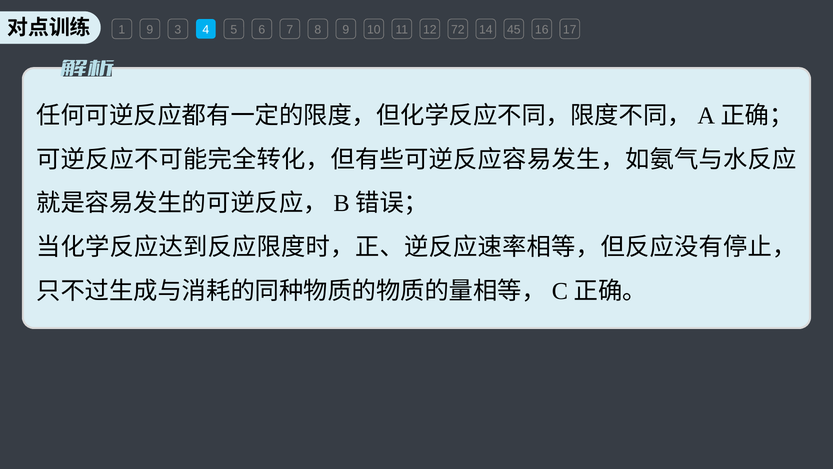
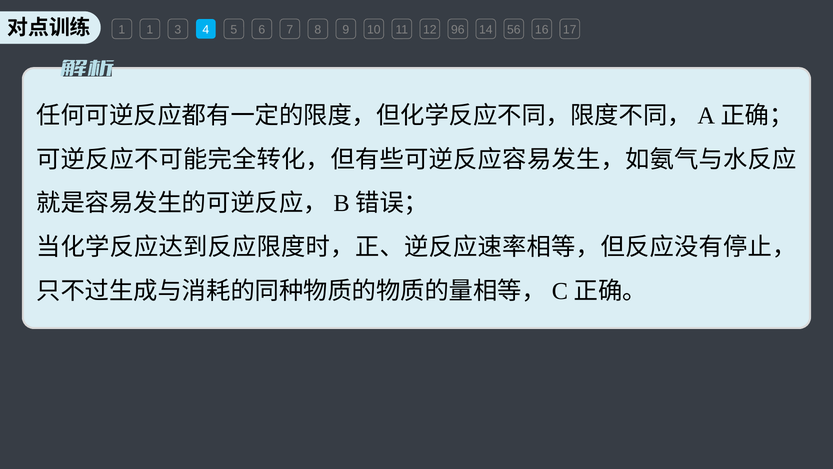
1 9: 9 -> 1
72: 72 -> 96
45: 45 -> 56
